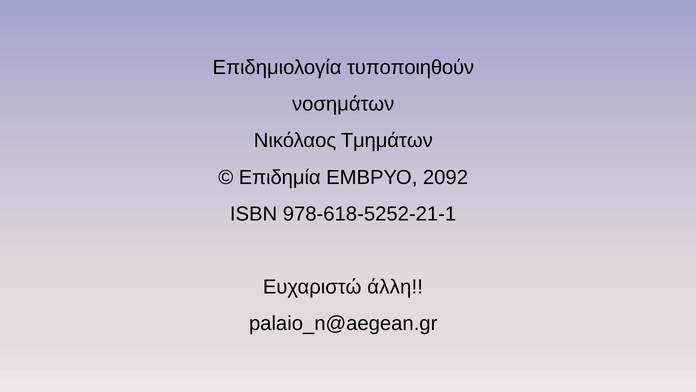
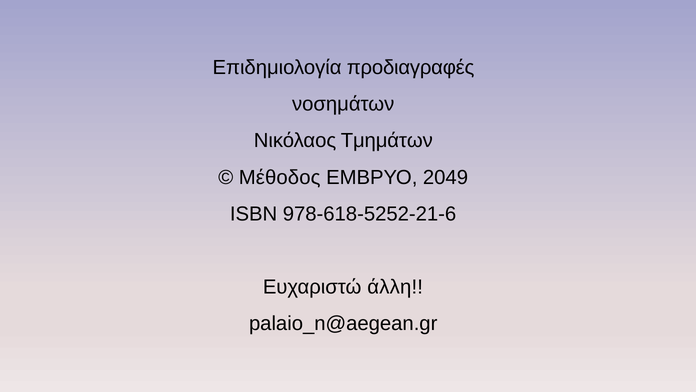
τυποποιηθούν: τυποποιηθούν -> προδιαγραφές
Επιδημία: Επιδημία -> Μέθοδος
2092: 2092 -> 2049
978-618-5252-21-1: 978-618-5252-21-1 -> 978-618-5252-21-6
